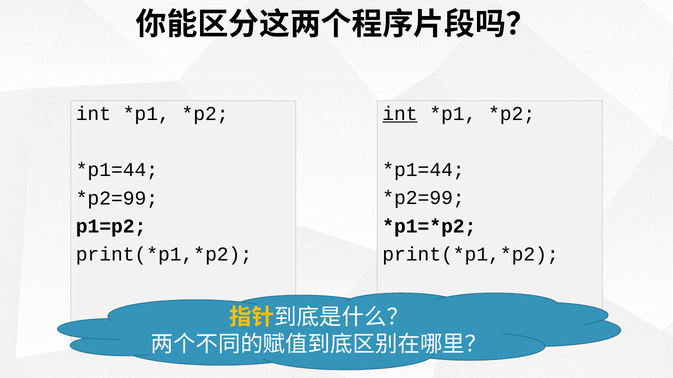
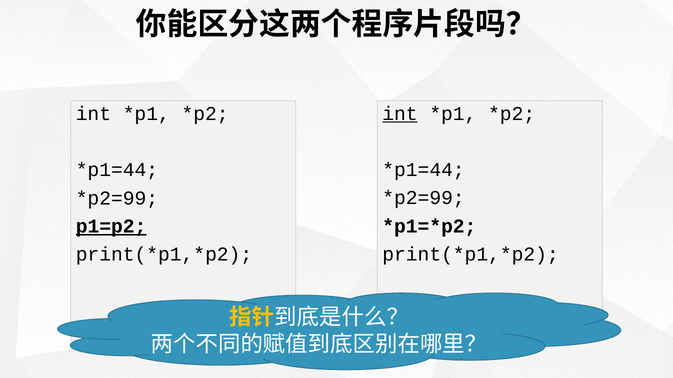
p1=p2 underline: none -> present
